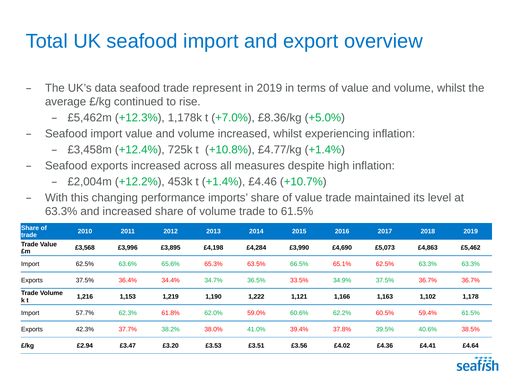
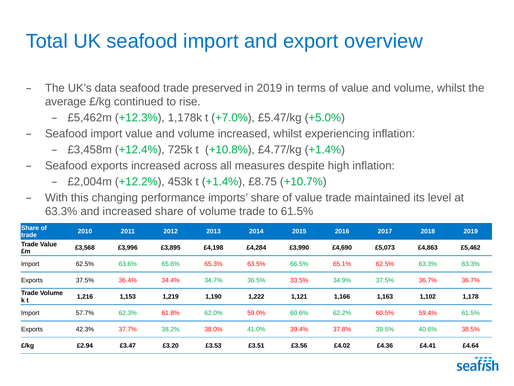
represent: represent -> preserved
£8.36/kg: £8.36/kg -> £5.47/kg
£4.46: £4.46 -> £8.75
